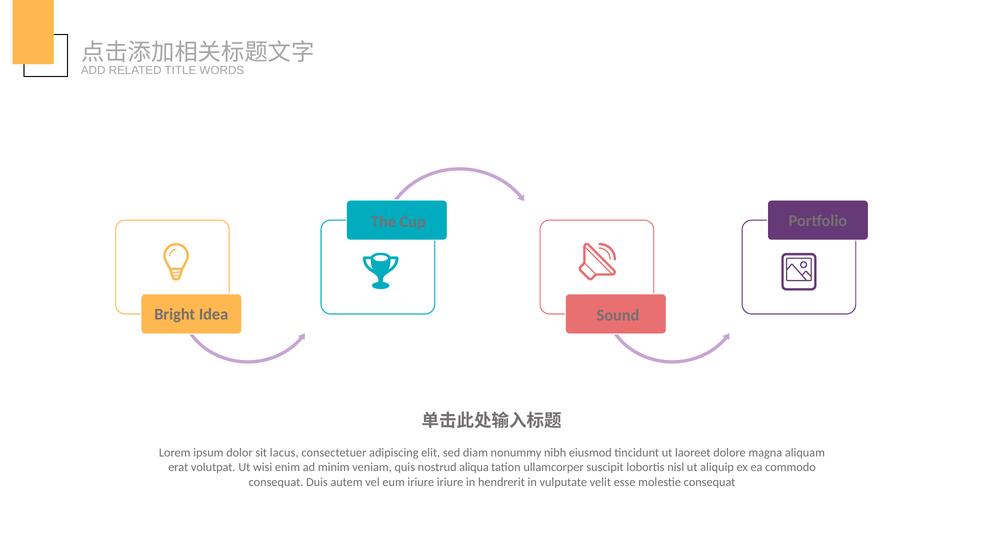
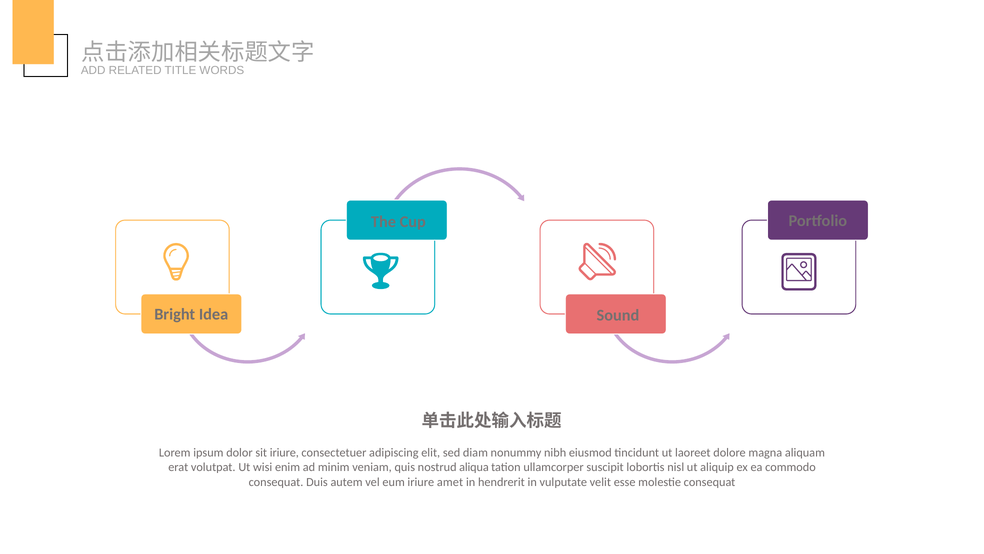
sit lacus: lacus -> iriure
iriure iriure: iriure -> amet
